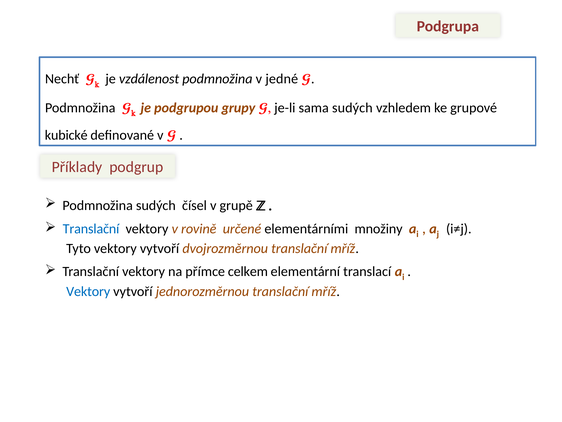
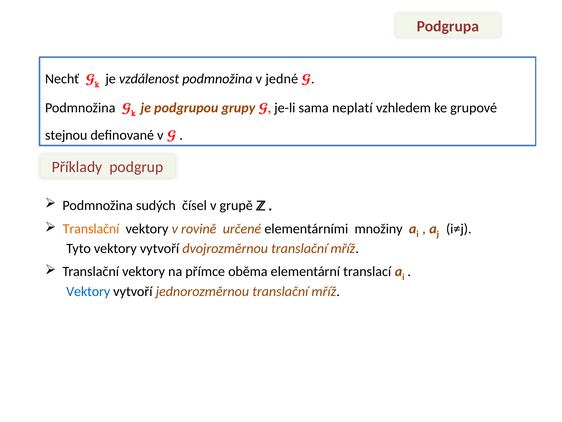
sama sudých: sudých -> neplatí
kubické: kubické -> stejnou
Translační at (91, 228) colour: blue -> orange
celkem: celkem -> oběma
